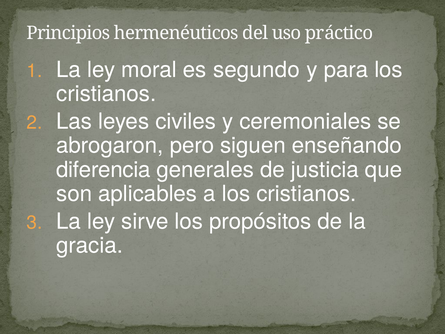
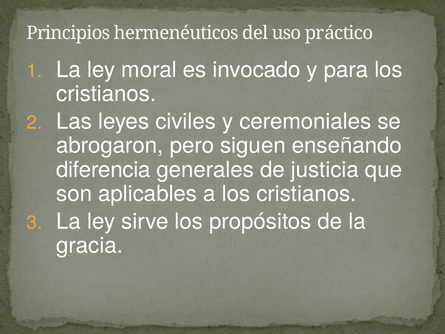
segundo: segundo -> invocado
